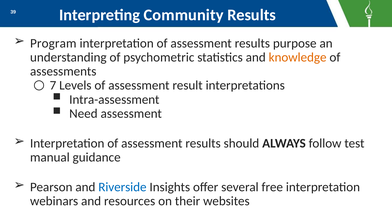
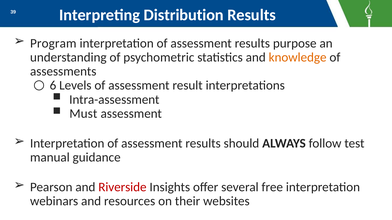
Community: Community -> Distribution
7: 7 -> 6
Need: Need -> Must
Riverside colour: blue -> red
